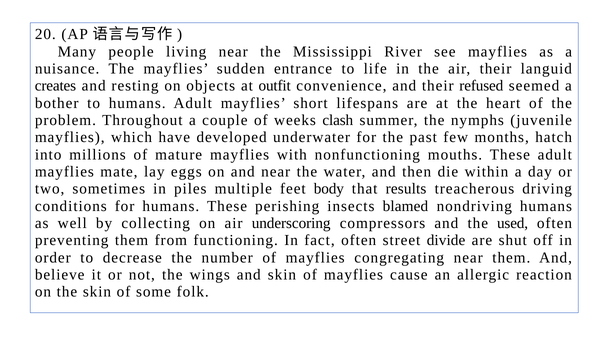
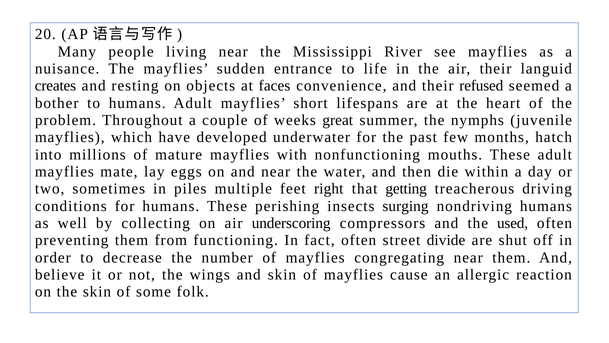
outfit: outfit -> faces
clash: clash -> great
body: body -> right
results: results -> getting
blamed: blamed -> surging
